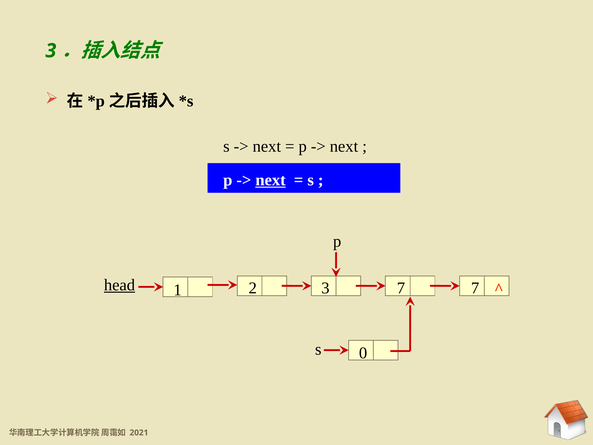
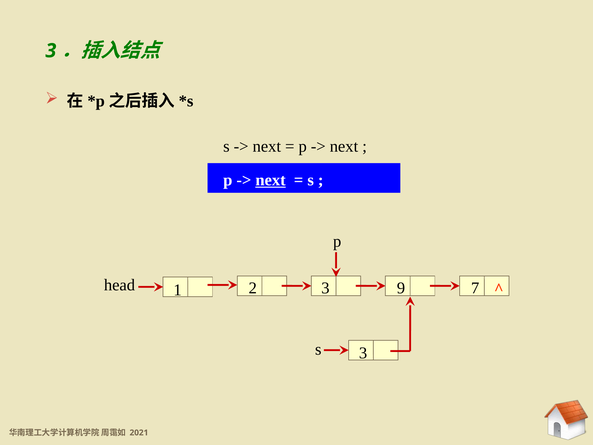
head underline: present -> none
3 7: 7 -> 9
s 0: 0 -> 3
